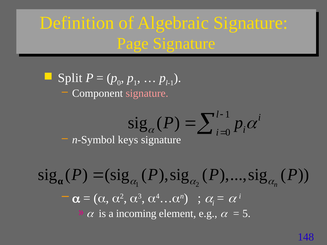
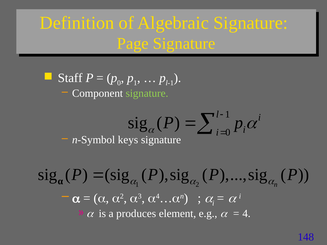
Split: Split -> Staff
signature at (147, 93) colour: pink -> light green
incoming: incoming -> produces
5: 5 -> 4
